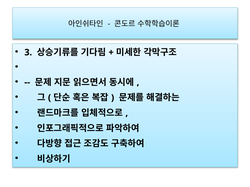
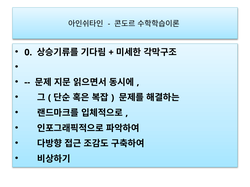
3: 3 -> 0
